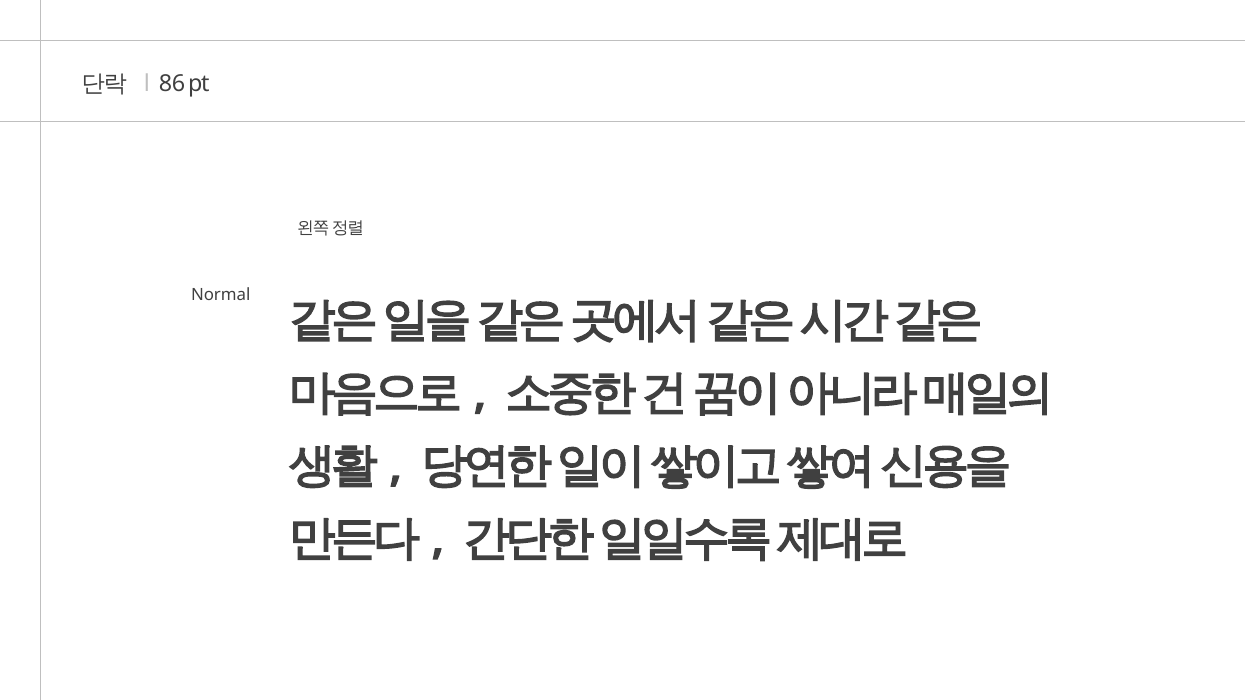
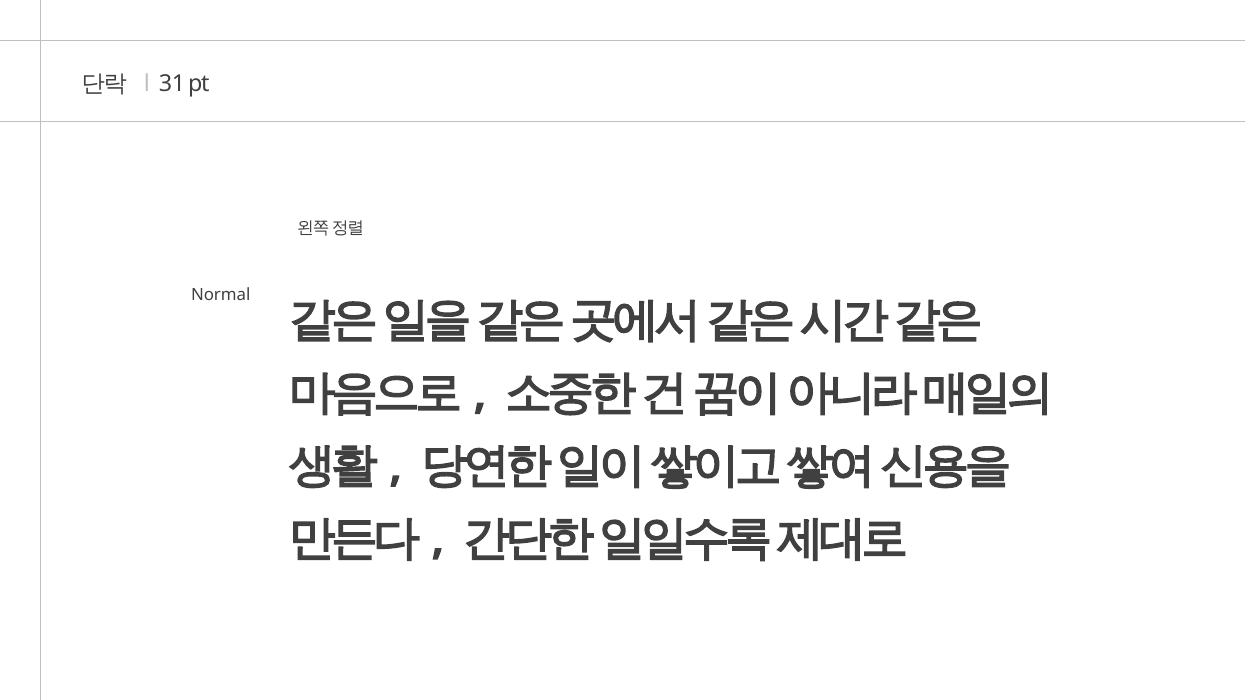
86: 86 -> 31
